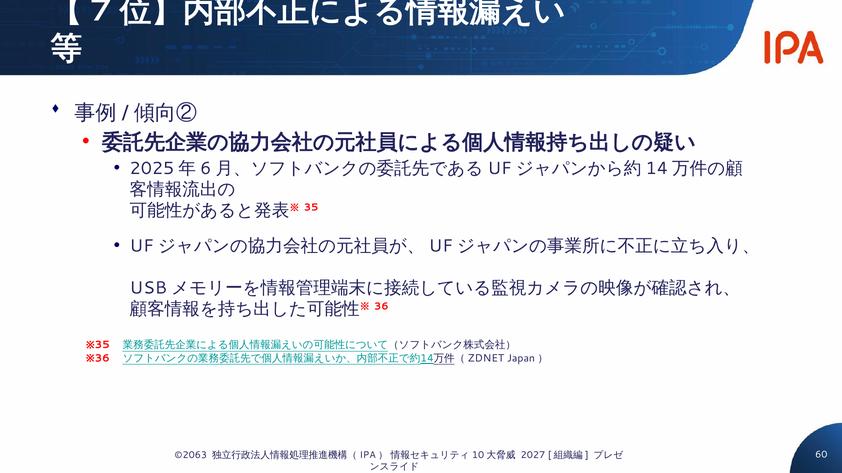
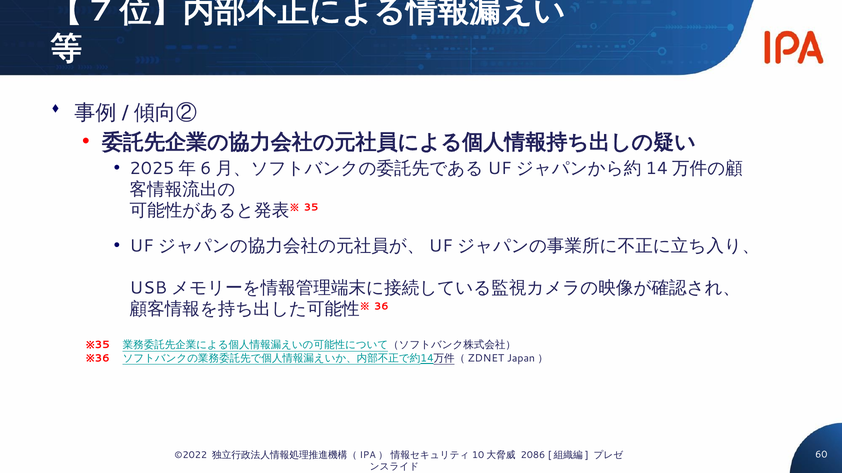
©2063: ©2063 -> ©2022
2027: 2027 -> 2086
